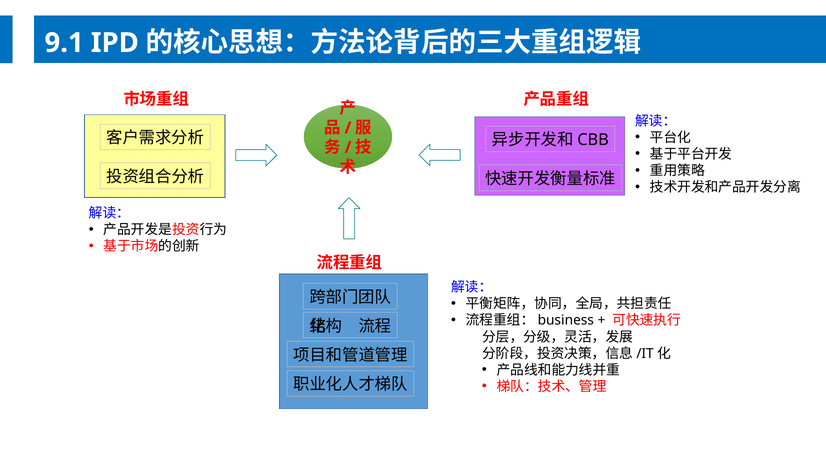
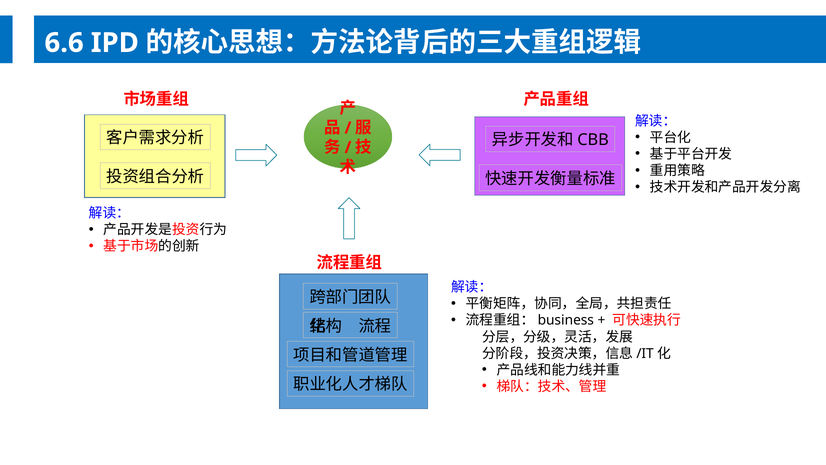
9.1: 9.1 -> 6.6
